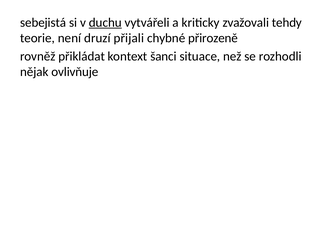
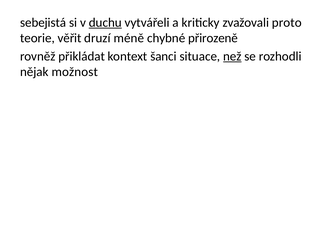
tehdy: tehdy -> proto
není: není -> věřit
přijali: přijali -> méně
než underline: none -> present
ovlivňuje: ovlivňuje -> možnost
